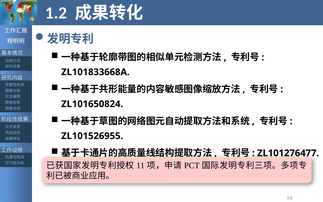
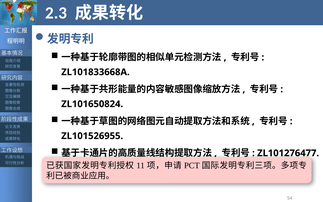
1.2: 1.2 -> 2.3
